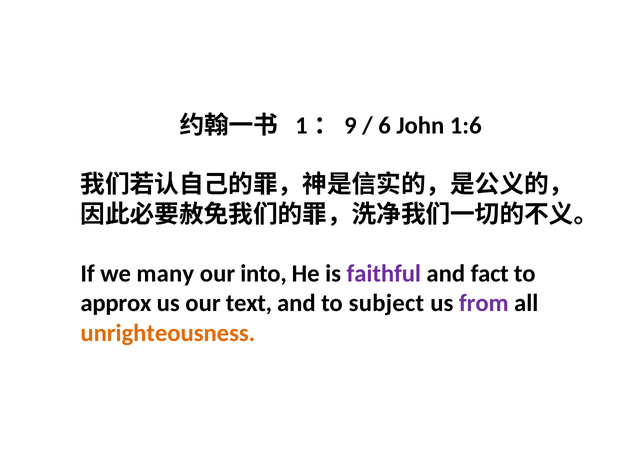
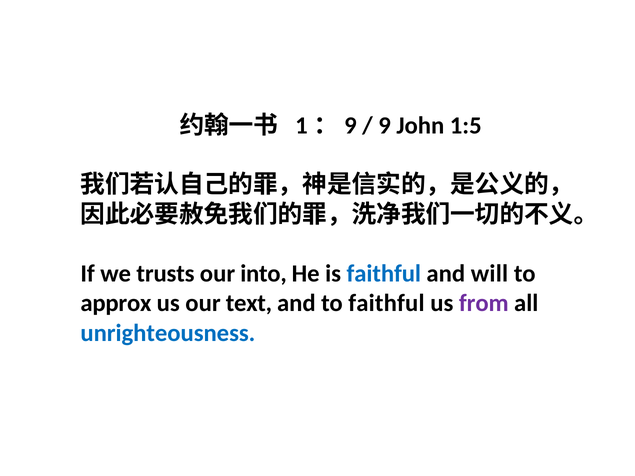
6: 6 -> 9
1:6: 1:6 -> 1:5
many: many -> trusts
faithful at (384, 274) colour: purple -> blue
fact: fact -> will
to subject: subject -> faithful
unrighteousness colour: orange -> blue
